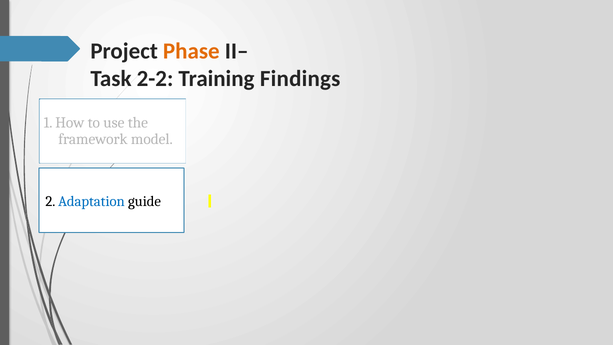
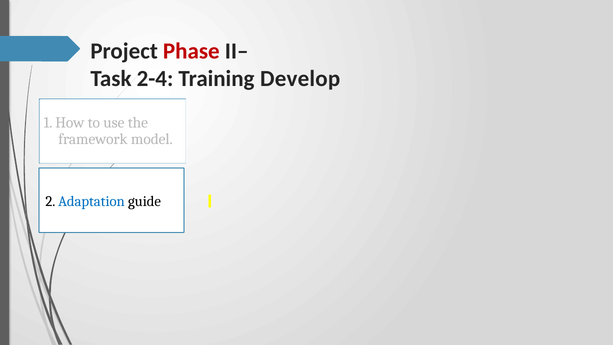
Phase colour: orange -> red
2-2: 2-2 -> 2-4
Findings: Findings -> Develop
